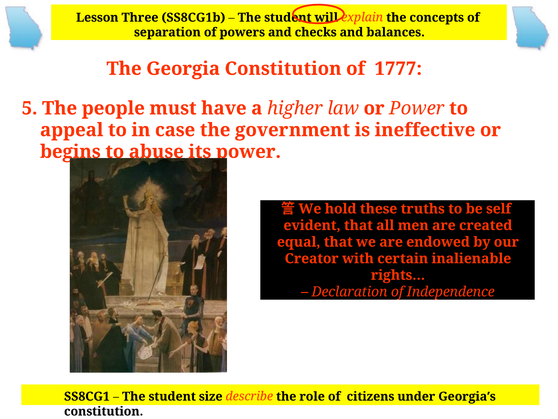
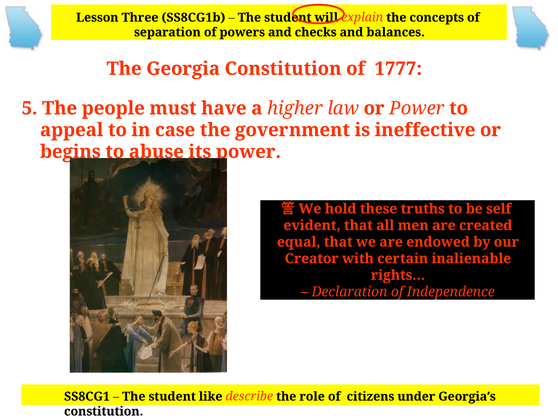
size: size -> like
